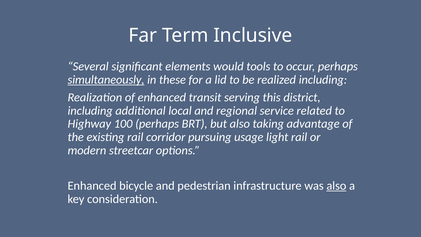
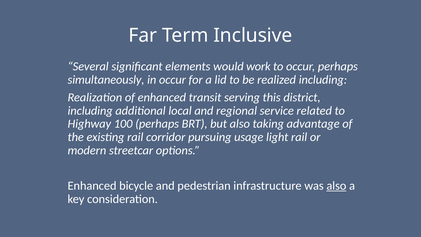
tools: tools -> work
simultaneously underline: present -> none
in these: these -> occur
